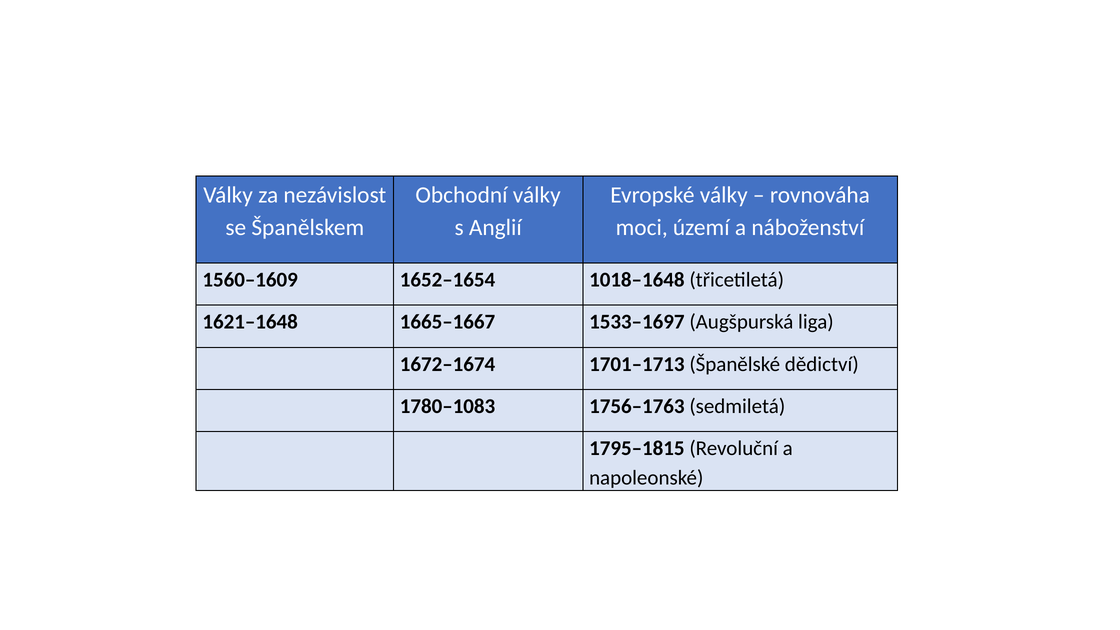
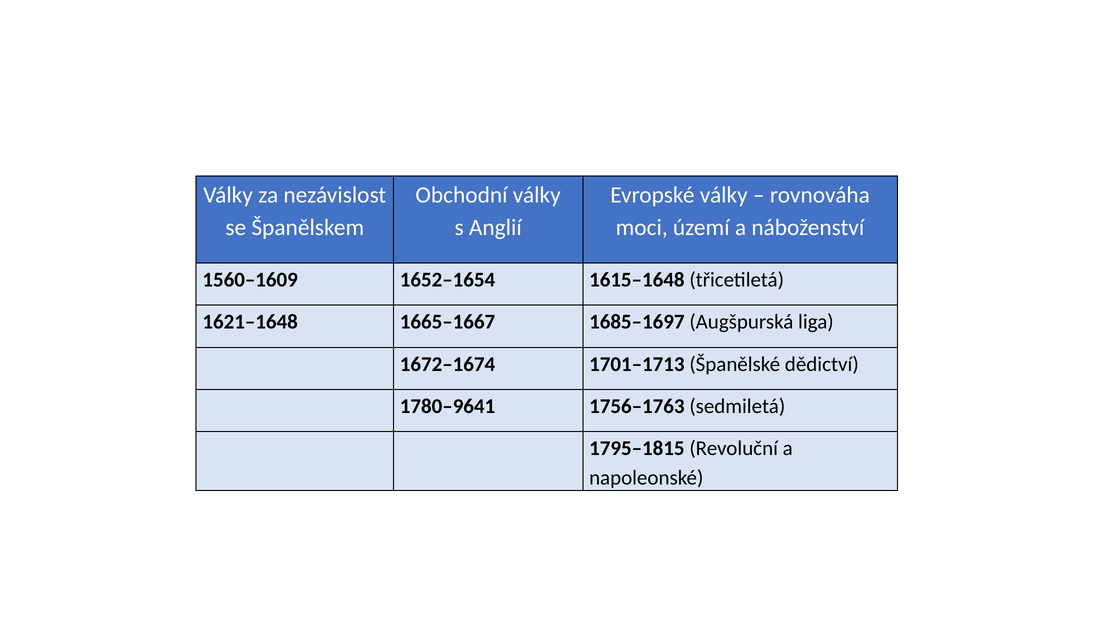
1018–1648: 1018–1648 -> 1615–1648
1533–1697: 1533–1697 -> 1685–1697
1780–1083: 1780–1083 -> 1780–9641
